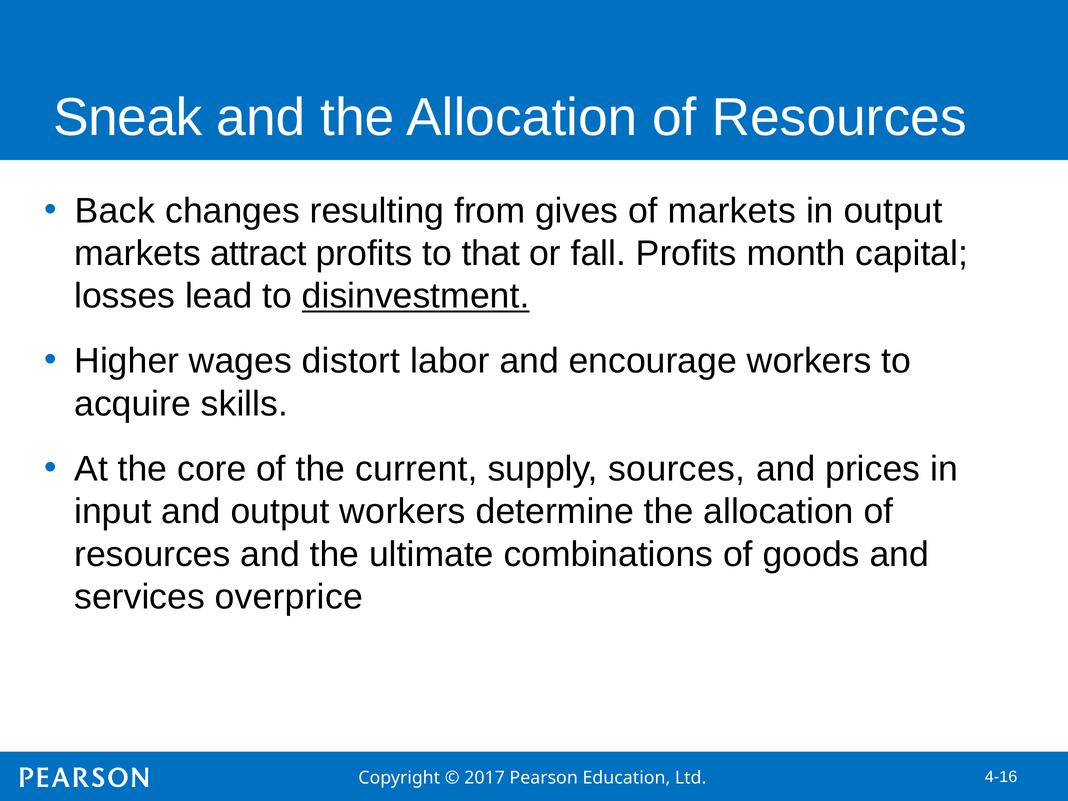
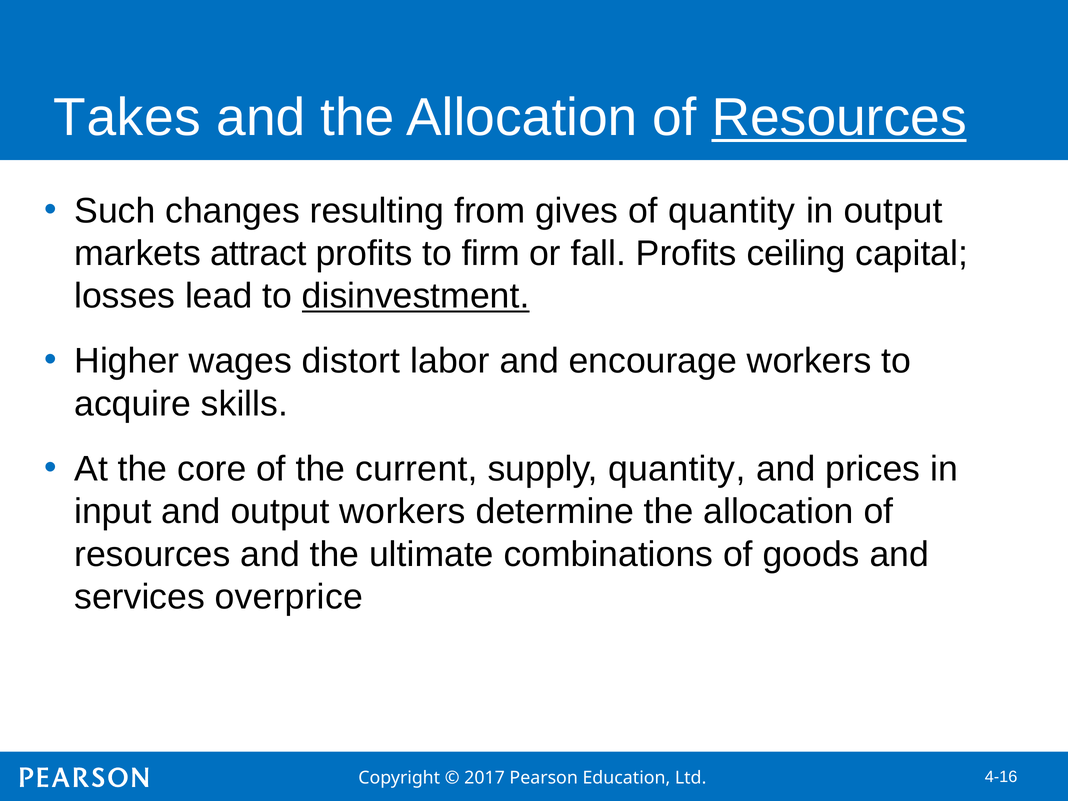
Sneak: Sneak -> Takes
Resources at (839, 118) underline: none -> present
Back: Back -> Such
of markets: markets -> quantity
that: that -> firm
month: month -> ceiling
supply sources: sources -> quantity
